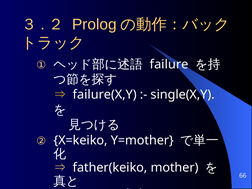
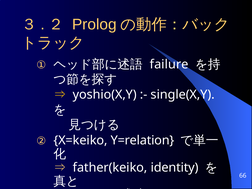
failure(X,Y: failure(X,Y -> yoshio(X,Y
Y=mother: Y=mother -> Y=relation
mother: mother -> identity
